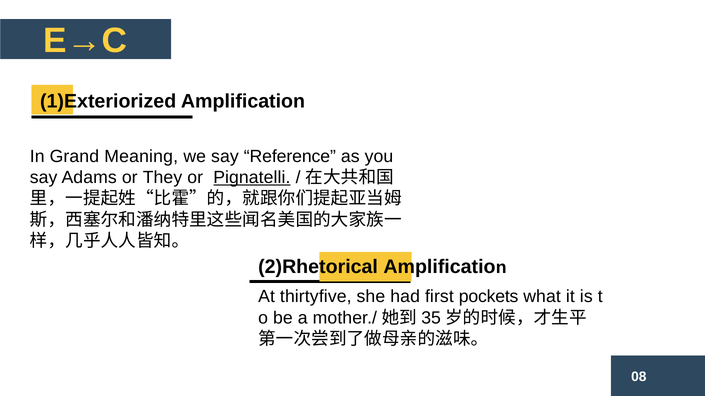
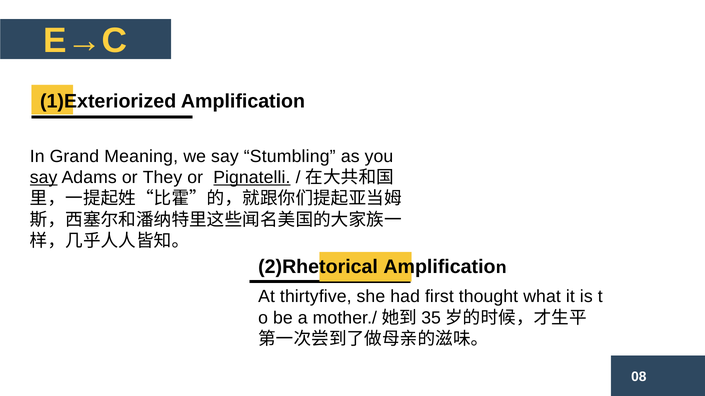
Reference: Reference -> Stumbling
say at (44, 178) underline: none -> present
pockets: pockets -> thought
